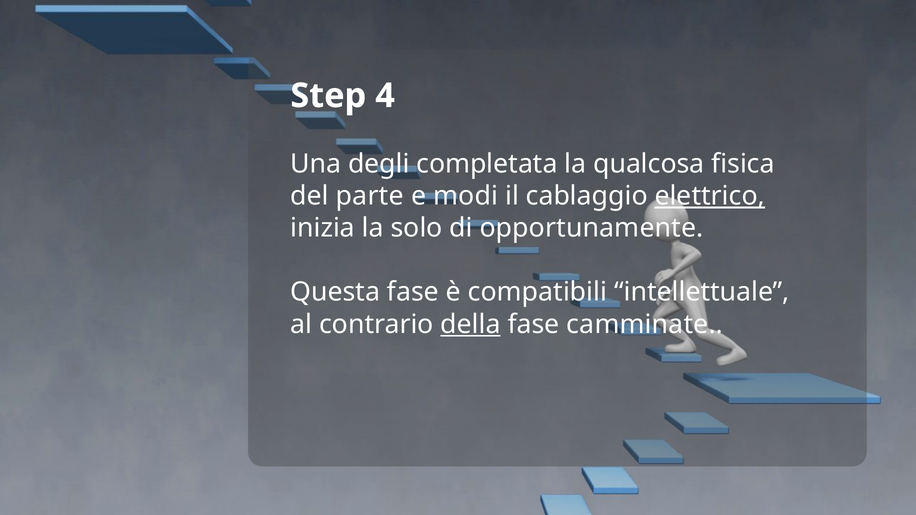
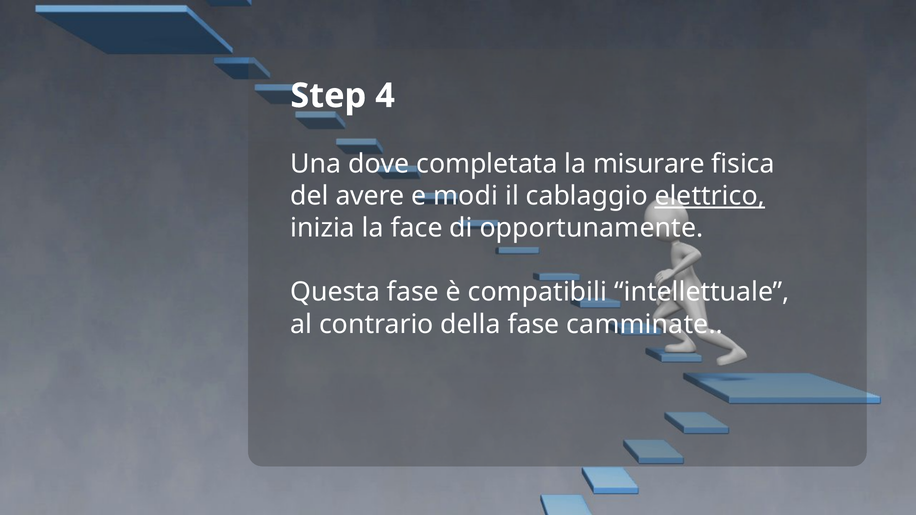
degli: degli -> dove
qualcosa: qualcosa -> misurare
parte: parte -> avere
solo: solo -> face
della underline: present -> none
